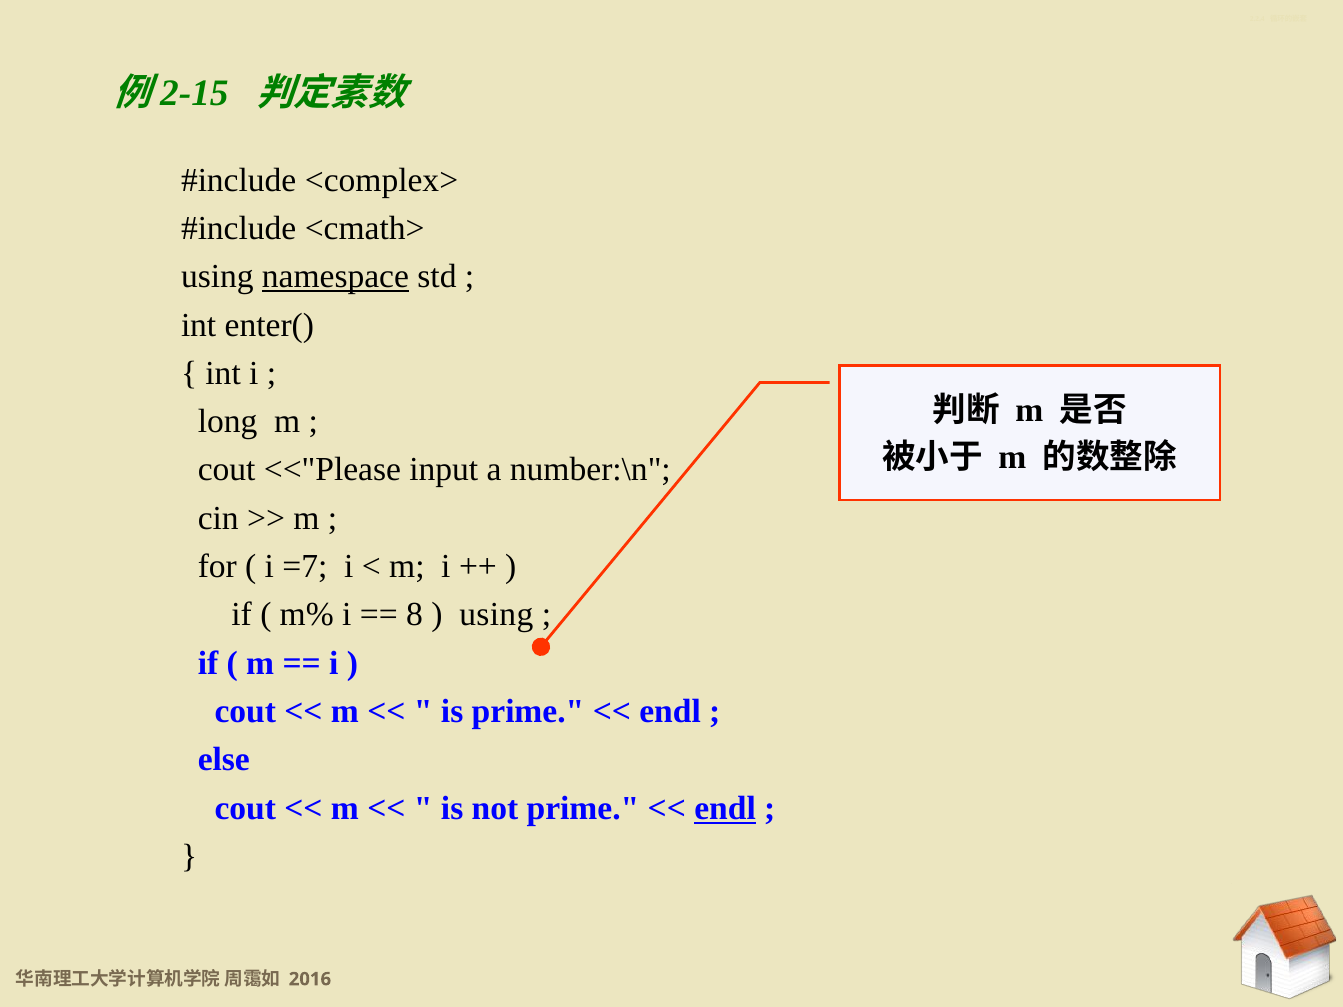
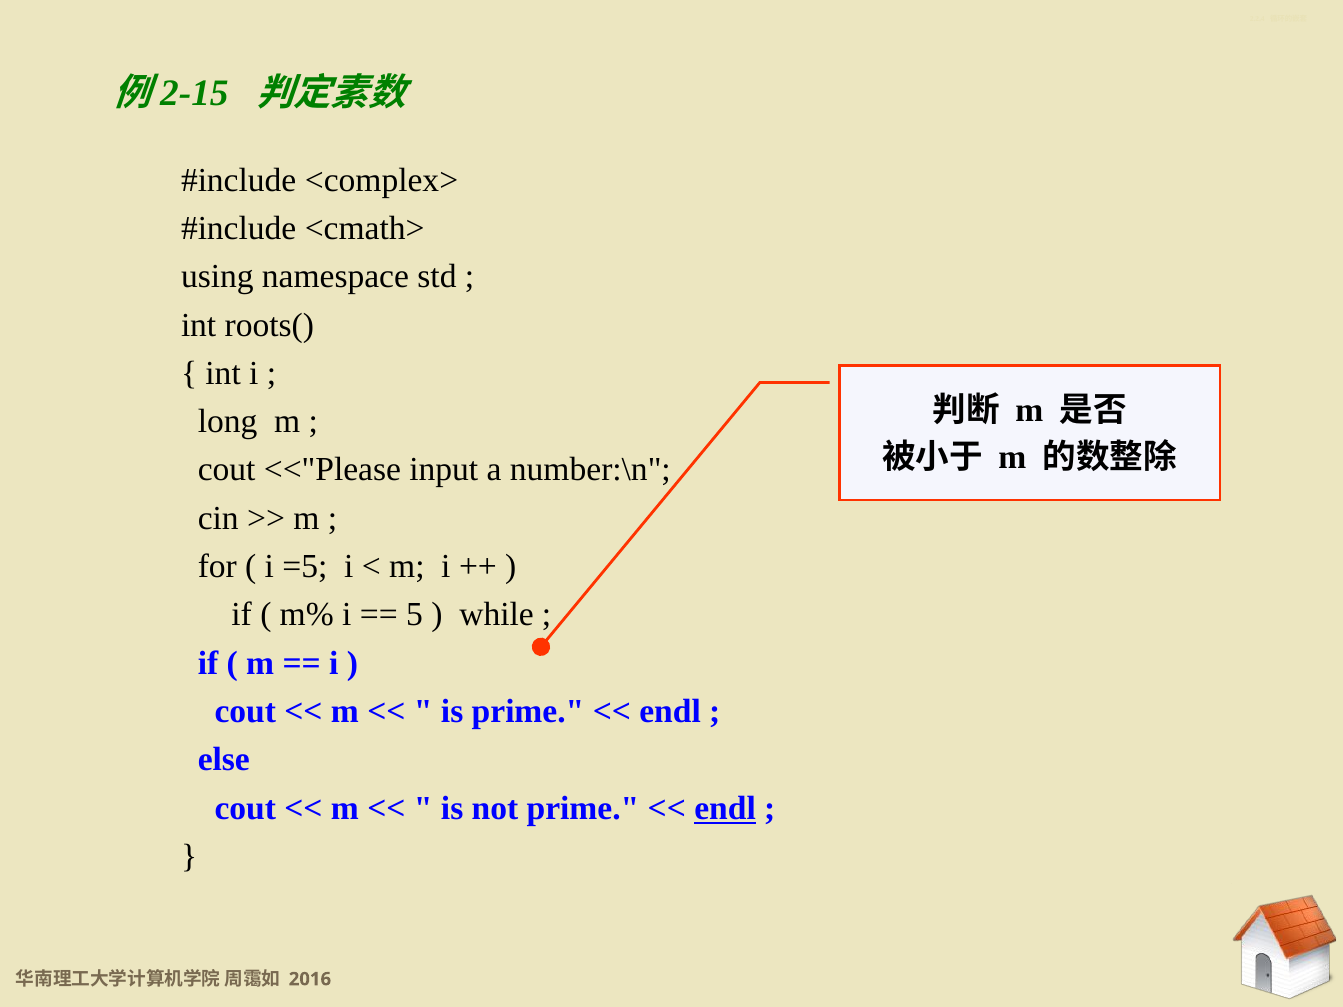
namespace underline: present -> none
enter(: enter( -> roots(
=7: =7 -> =5
8: 8 -> 5
using at (496, 615): using -> while
